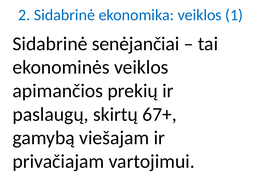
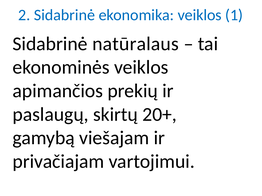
senėjančiai: senėjančiai -> natūralaus
67+: 67+ -> 20+
